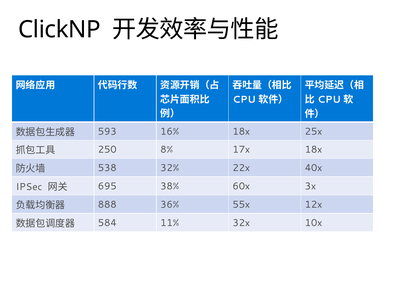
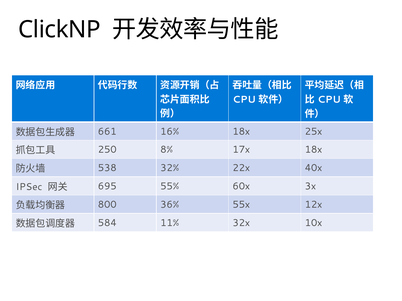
593: 593 -> 661
38%: 38% -> 55%
888: 888 -> 800
